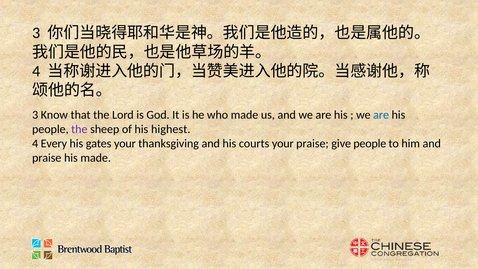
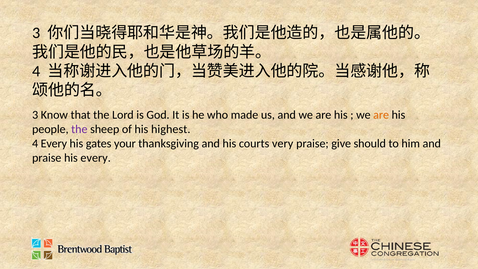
are at (381, 115) colour: blue -> orange
courts your: your -> very
give people: people -> should
his made: made -> every
